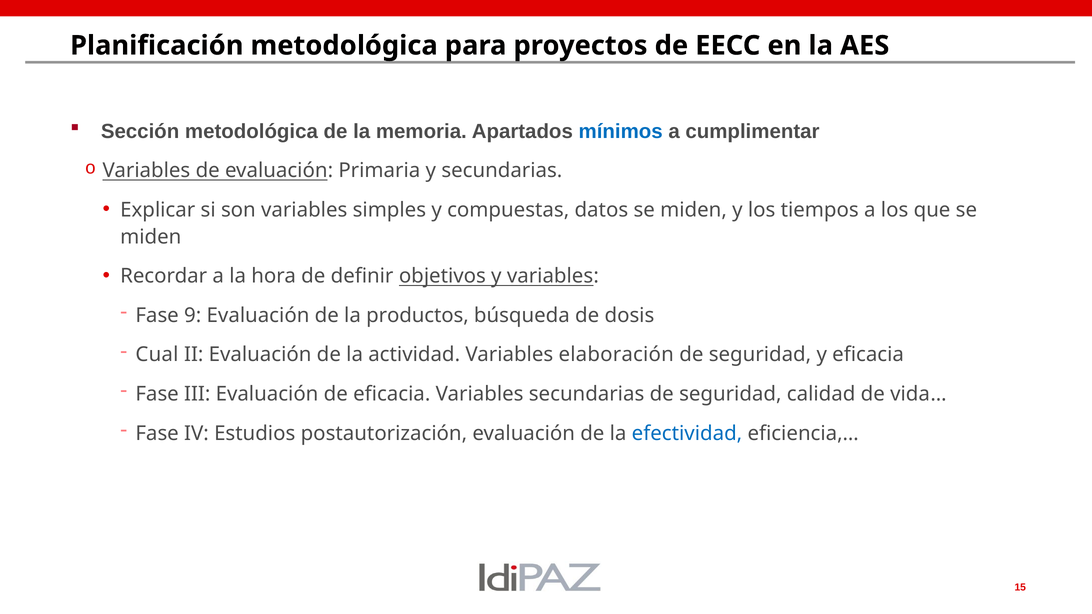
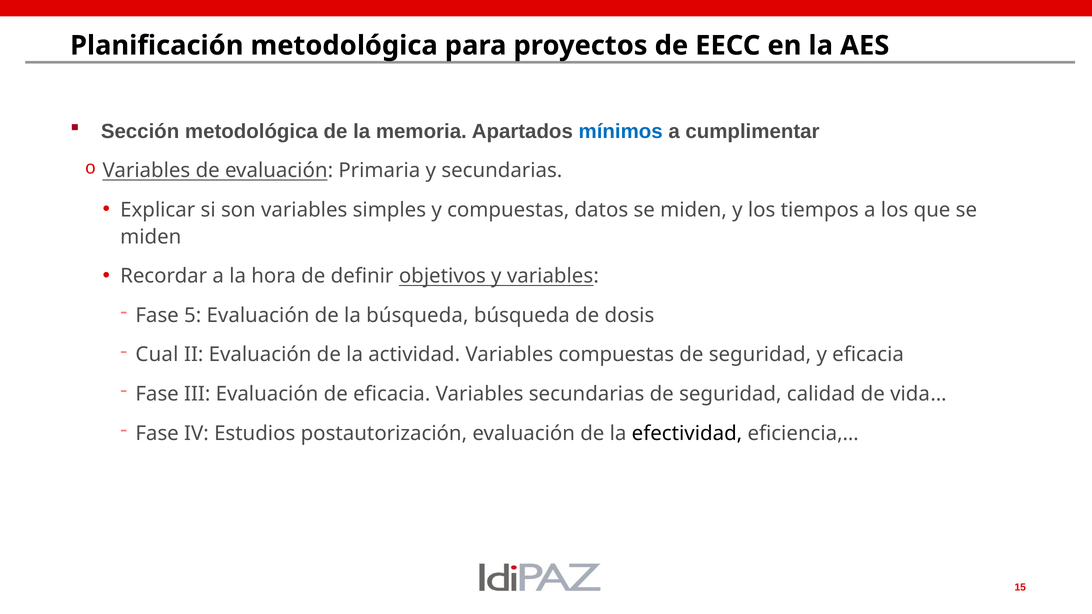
9: 9 -> 5
la productos: productos -> búsqueda
Variables elaboración: elaboración -> compuestas
efectividad colour: blue -> black
